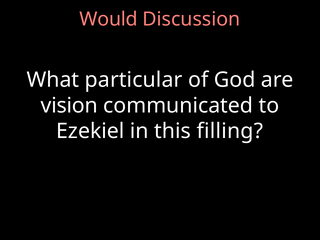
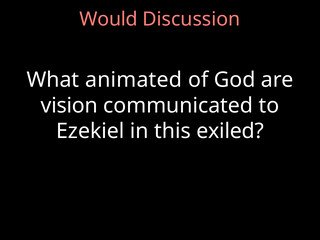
particular: particular -> animated
filling: filling -> exiled
